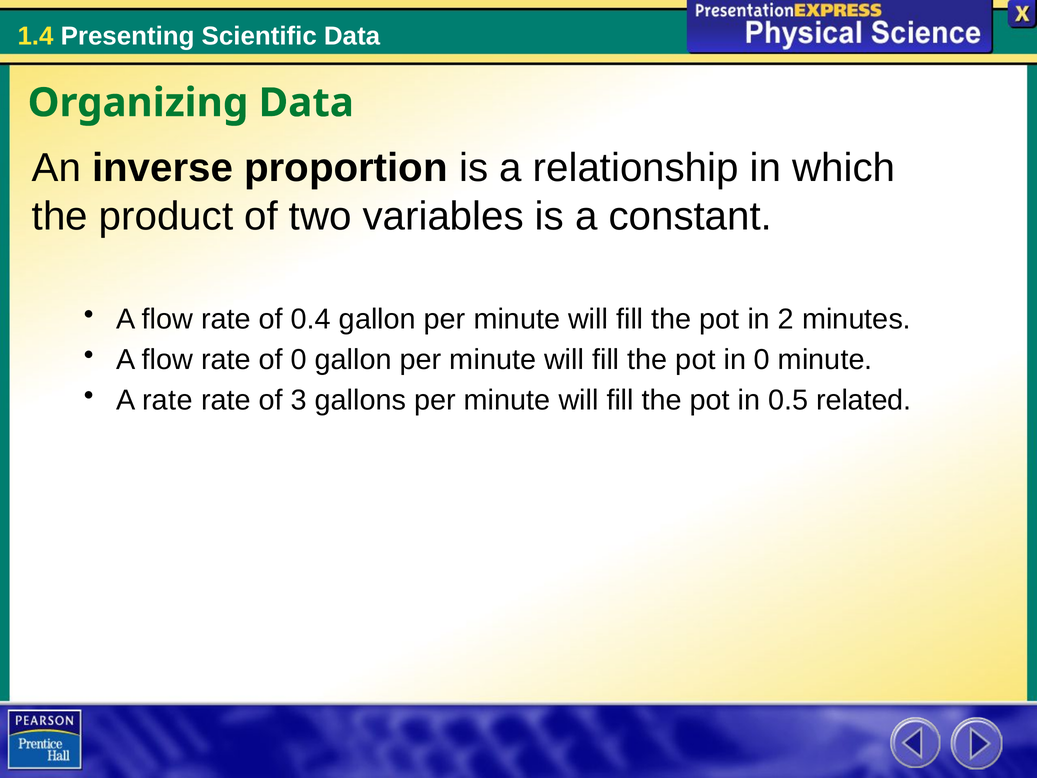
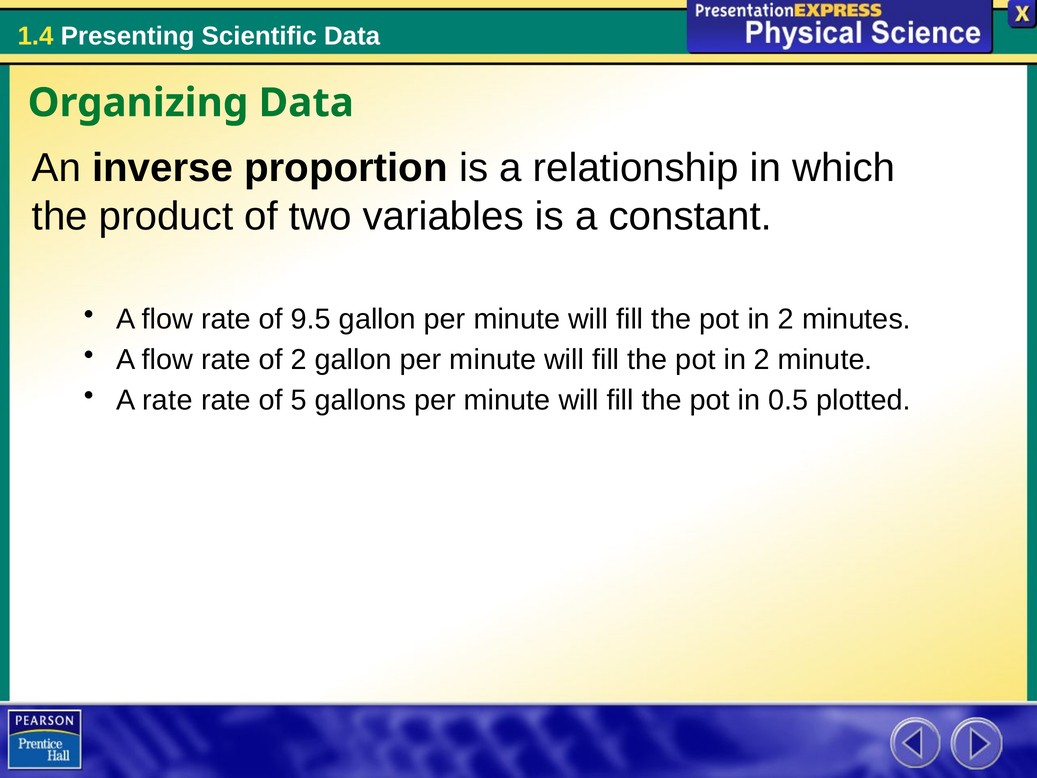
0.4: 0.4 -> 9.5
of 0: 0 -> 2
0 at (762, 360): 0 -> 2
3: 3 -> 5
related: related -> plotted
